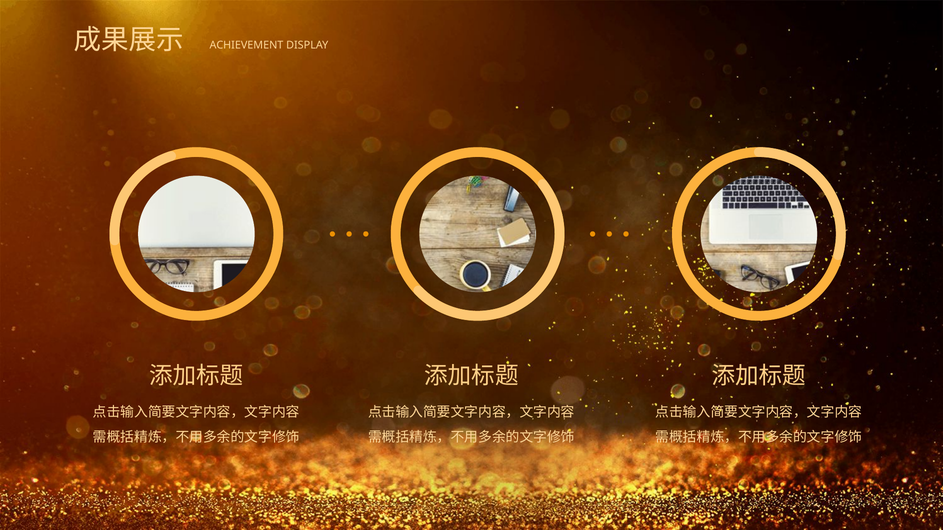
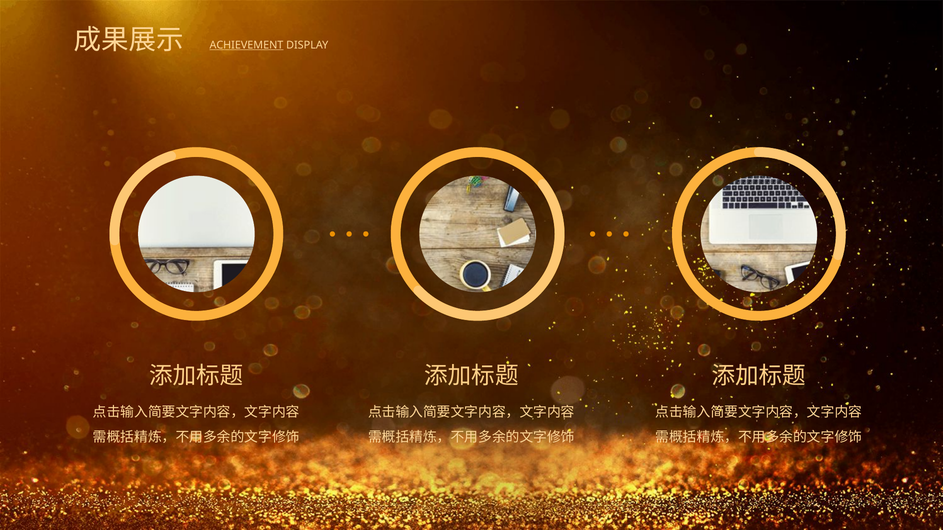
ACHIEVEMENT underline: none -> present
